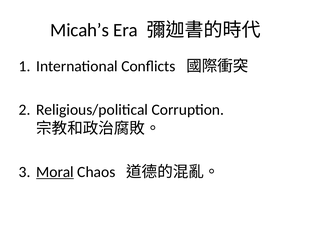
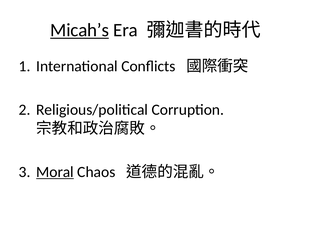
Micah’s underline: none -> present
